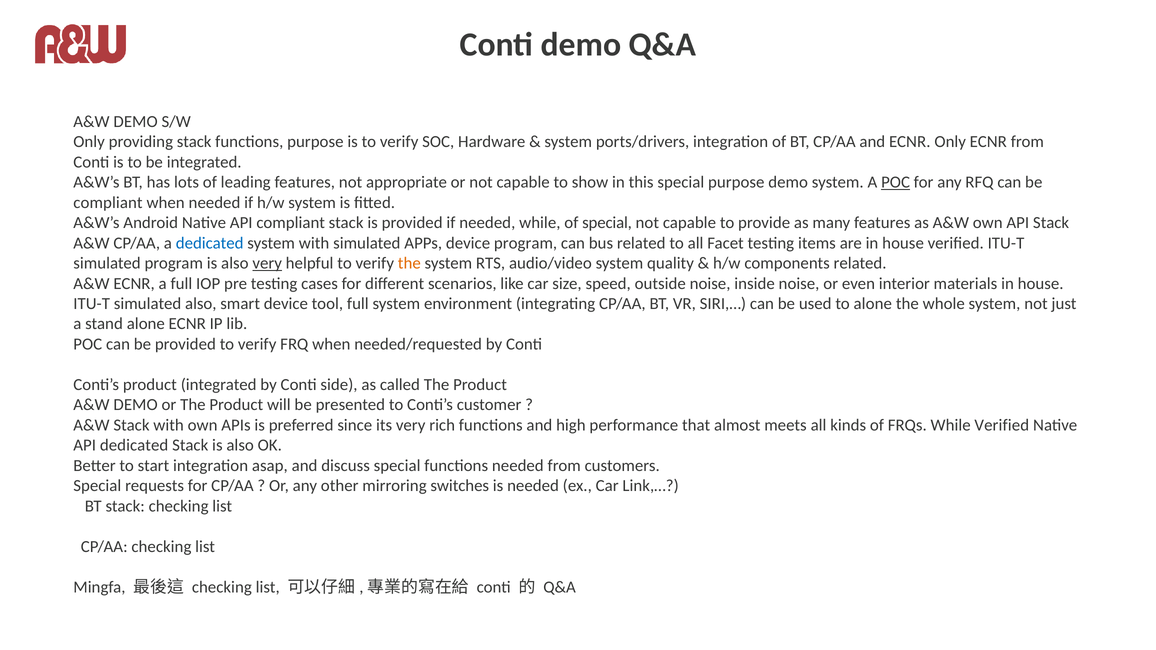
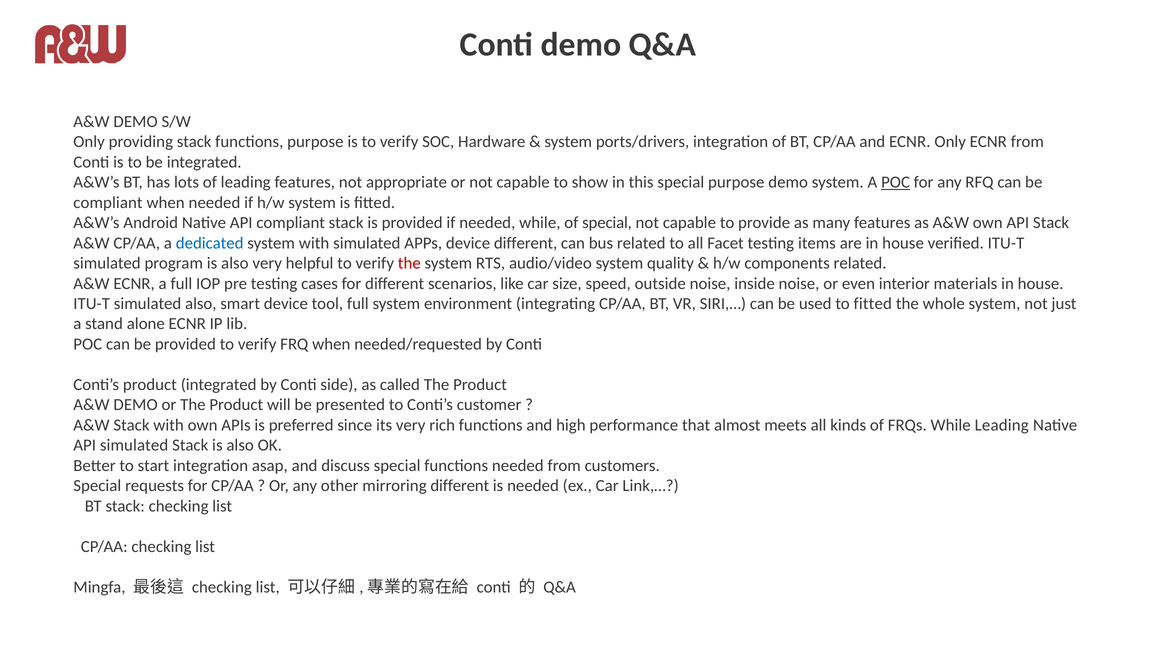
device program: program -> different
very at (267, 263) underline: present -> none
the at (409, 263) colour: orange -> red
to alone: alone -> fitted
While Verified: Verified -> Leading
API dedicated: dedicated -> simulated
mirroring switches: switches -> different
